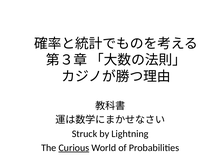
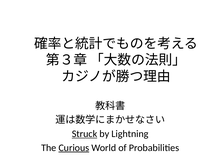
Struck underline: none -> present
